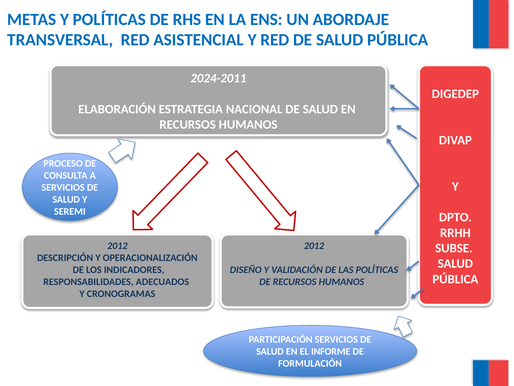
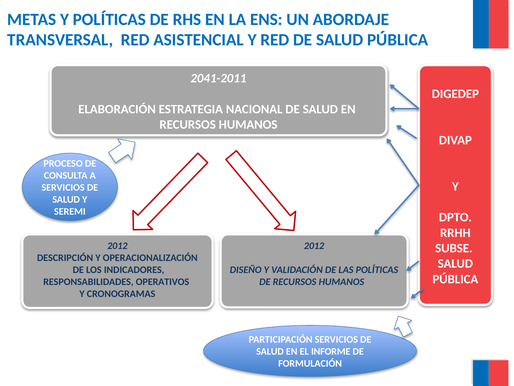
2024-2011: 2024-2011 -> 2041-2011
ADECUADOS: ADECUADOS -> OPERATIVOS
